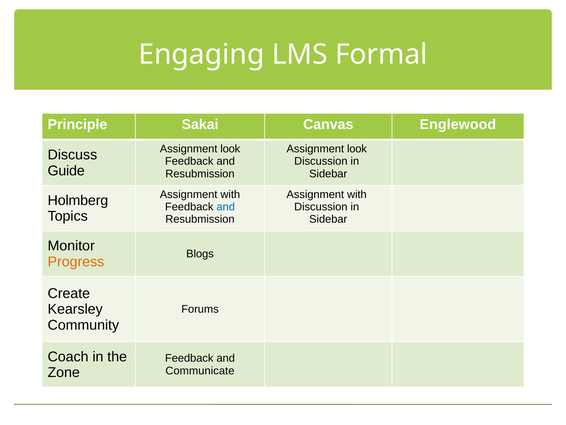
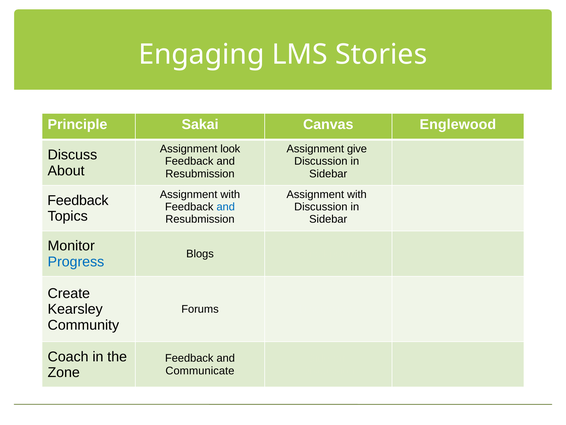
Formal: Formal -> Stories
look at (357, 149): look -> give
Guide: Guide -> About
Holmberg at (78, 200): Holmberg -> Feedback
Progress colour: orange -> blue
